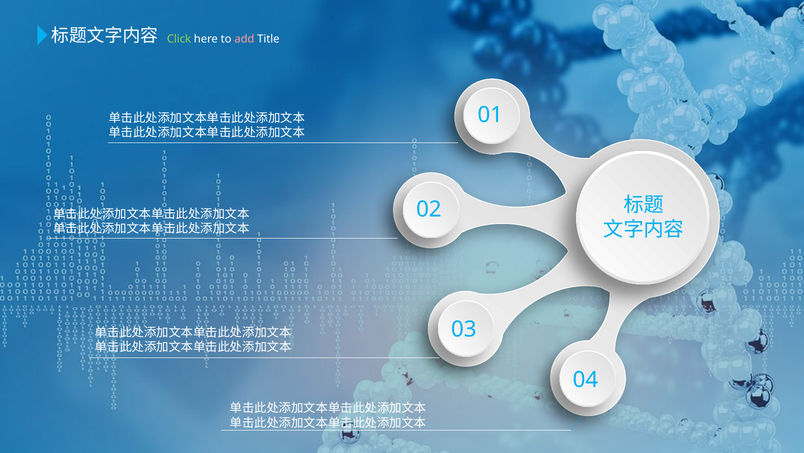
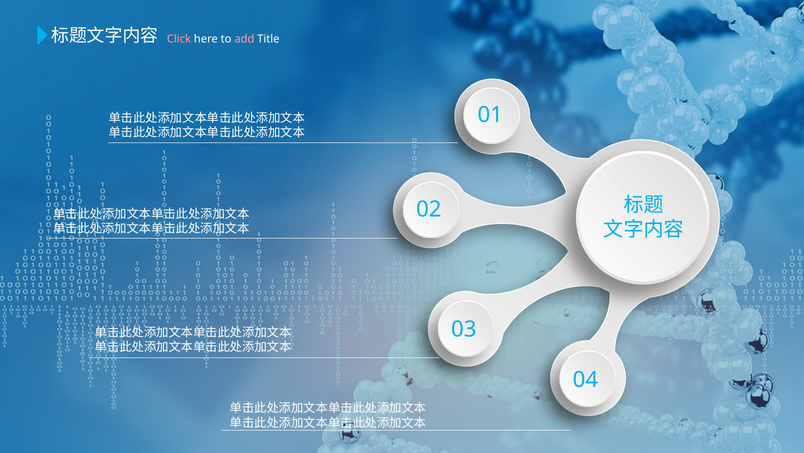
Click colour: light green -> pink
